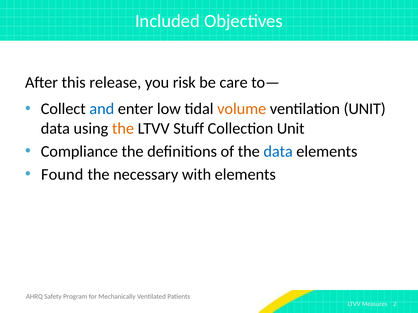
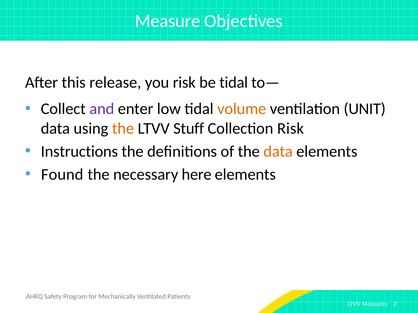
Included: Included -> Measure
be care: care -> tidal
and colour: blue -> purple
Collection Unit: Unit -> Risk
Compliance: Compliance -> Instructions
data at (278, 152) colour: blue -> orange
with: with -> here
